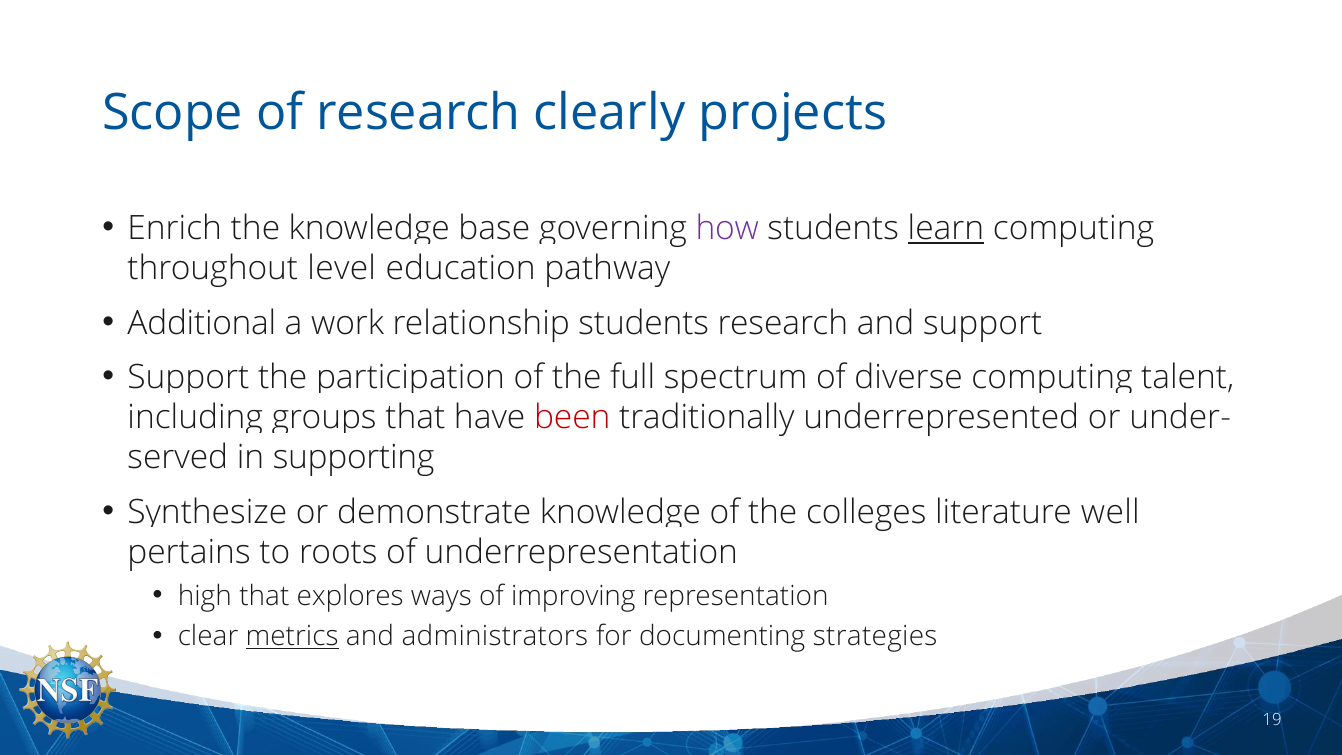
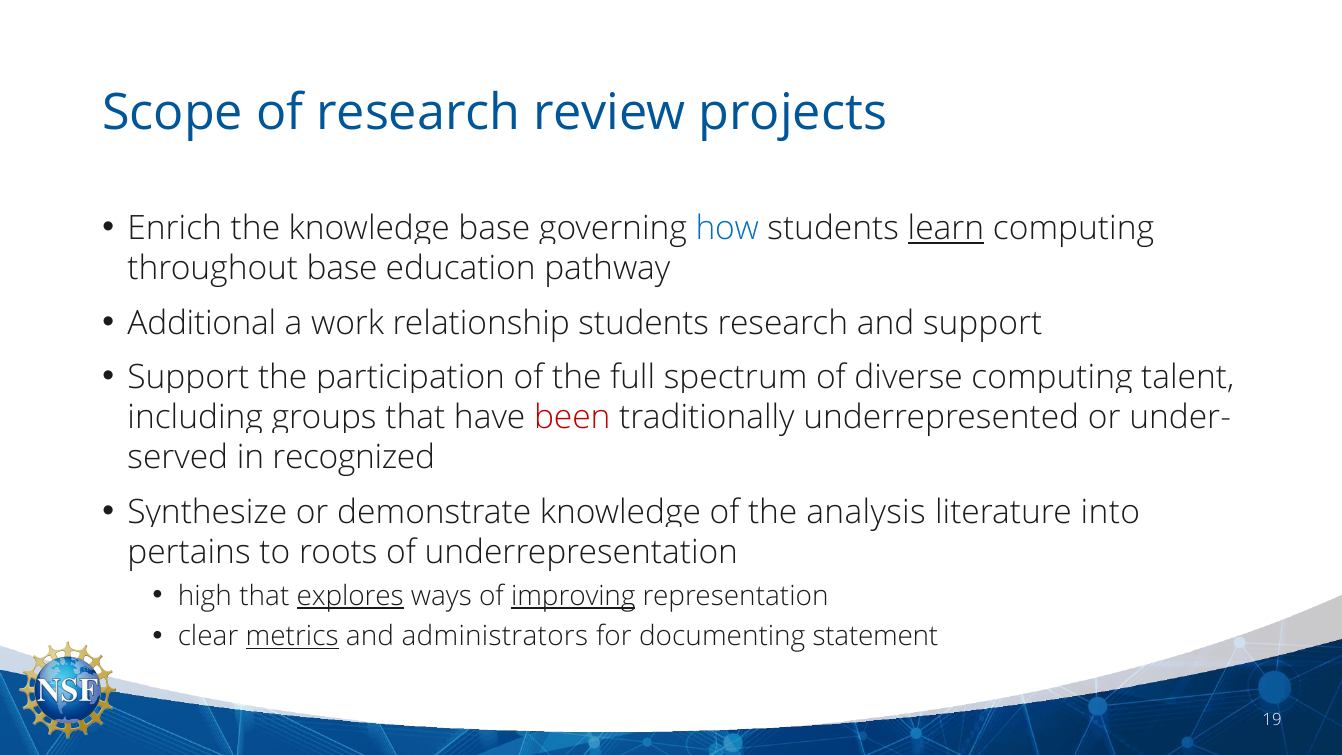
clearly: clearly -> review
how colour: purple -> blue
throughout level: level -> base
supporting: supporting -> recognized
colleges: colleges -> analysis
well: well -> into
explores underline: none -> present
improving underline: none -> present
strategies: strategies -> statement
